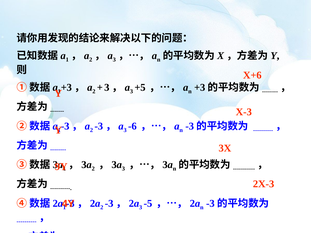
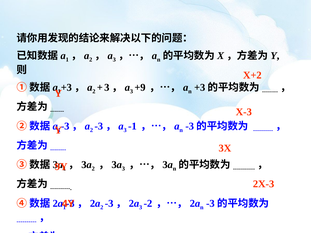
X+6: X+6 -> X+2
+5: +5 -> +9
-6: -6 -> -1
-5: -5 -> -2
